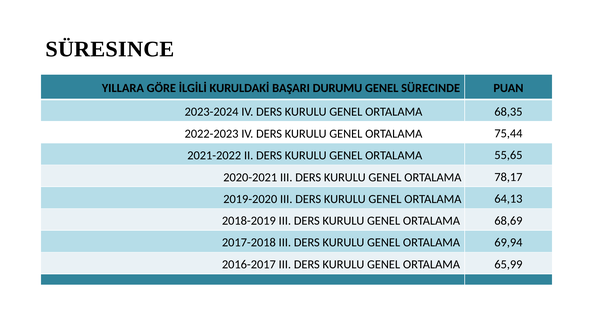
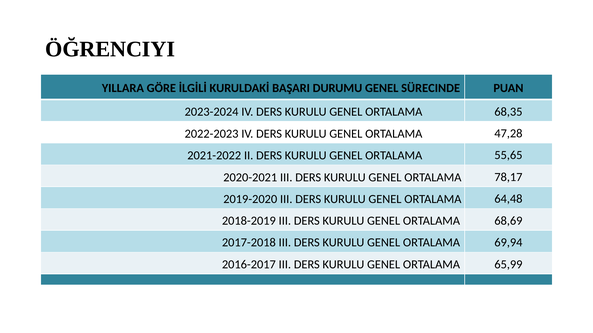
SÜRESINCE: SÜRESINCE -> ÖĞRENCIYI
75,44: 75,44 -> 47,28
64,13: 64,13 -> 64,48
